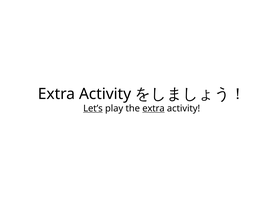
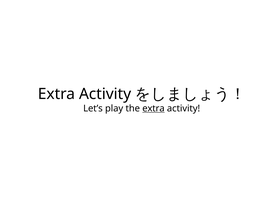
Let’s underline: present -> none
